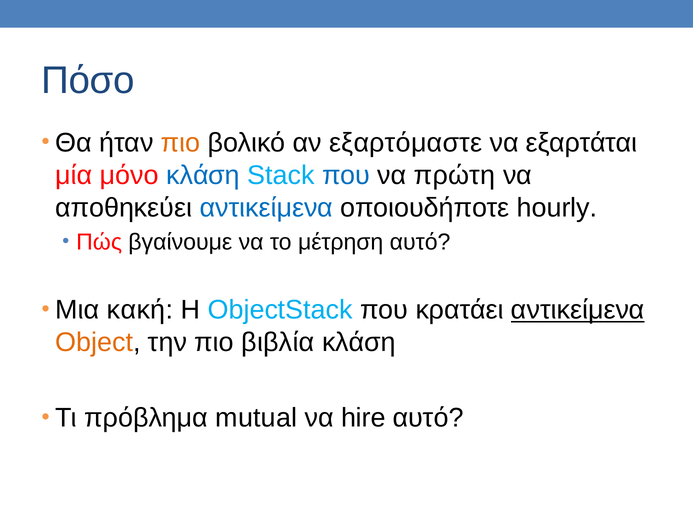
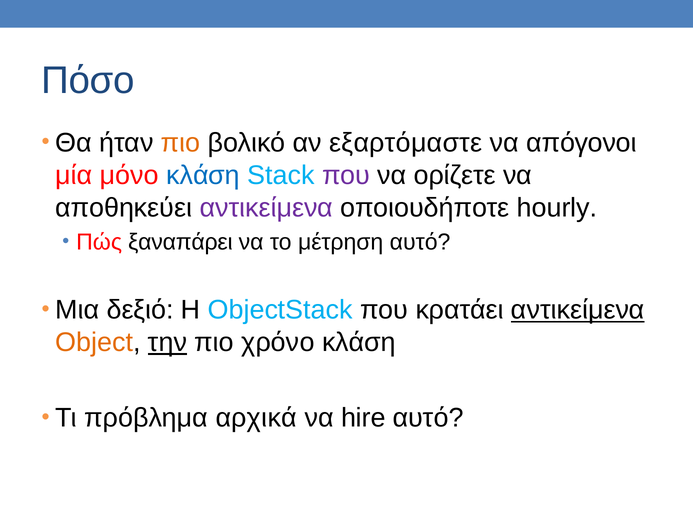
εξαρτάται: εξαρτάται -> απόγονοι
που at (346, 175) colour: blue -> purple
πρώτη: πρώτη -> ορίζετε
αντικείμενα at (266, 208) colour: blue -> purple
βγαίνουμε: βγαίνουμε -> ξαναπάρει
κακή: κακή -> δεξιό
την underline: none -> present
βιβλία: βιβλία -> χρόνο
mutual: mutual -> αρχικά
